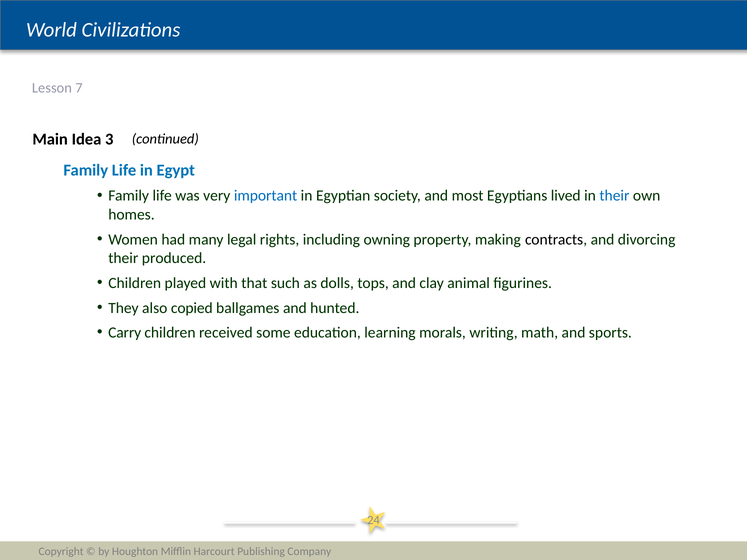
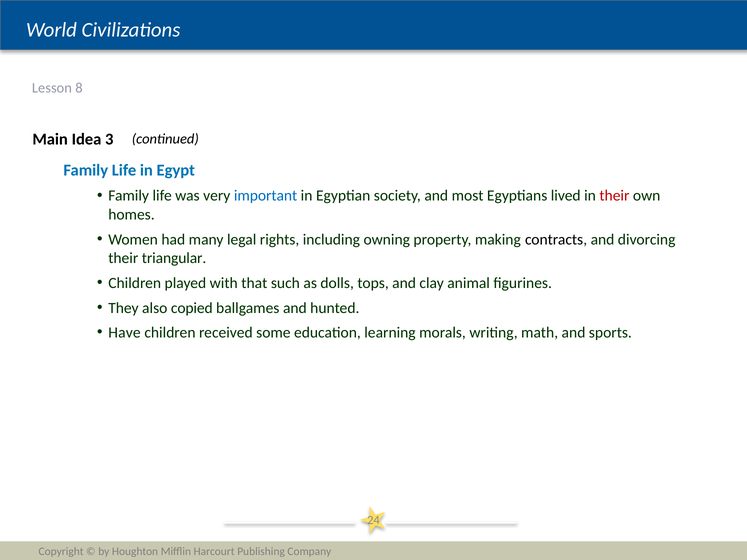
7: 7 -> 8
their at (614, 196) colour: blue -> red
produced: produced -> triangular
Carry: Carry -> Have
